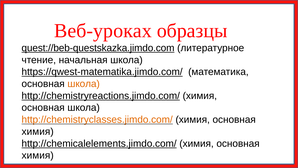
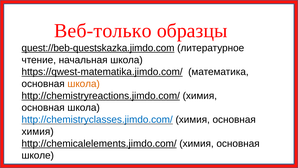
Веб-уроках: Веб-уроках -> Веб-только
http://chemistryclasses.jimdo.com/ colour: orange -> blue
химия at (38, 155): химия -> школе
